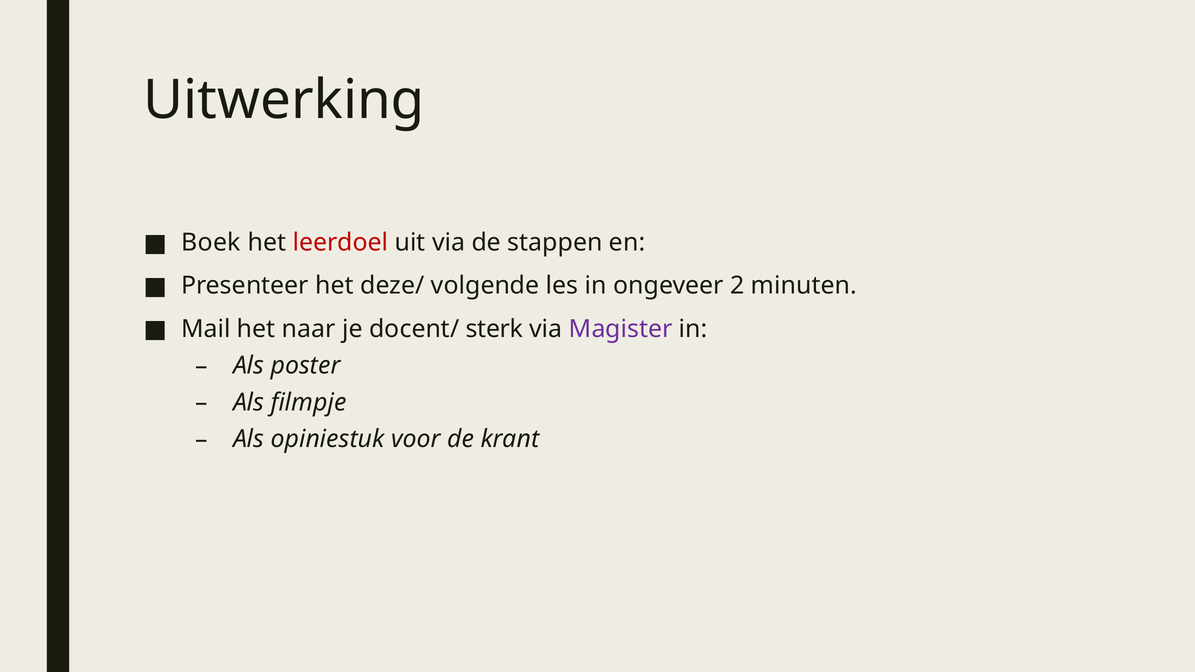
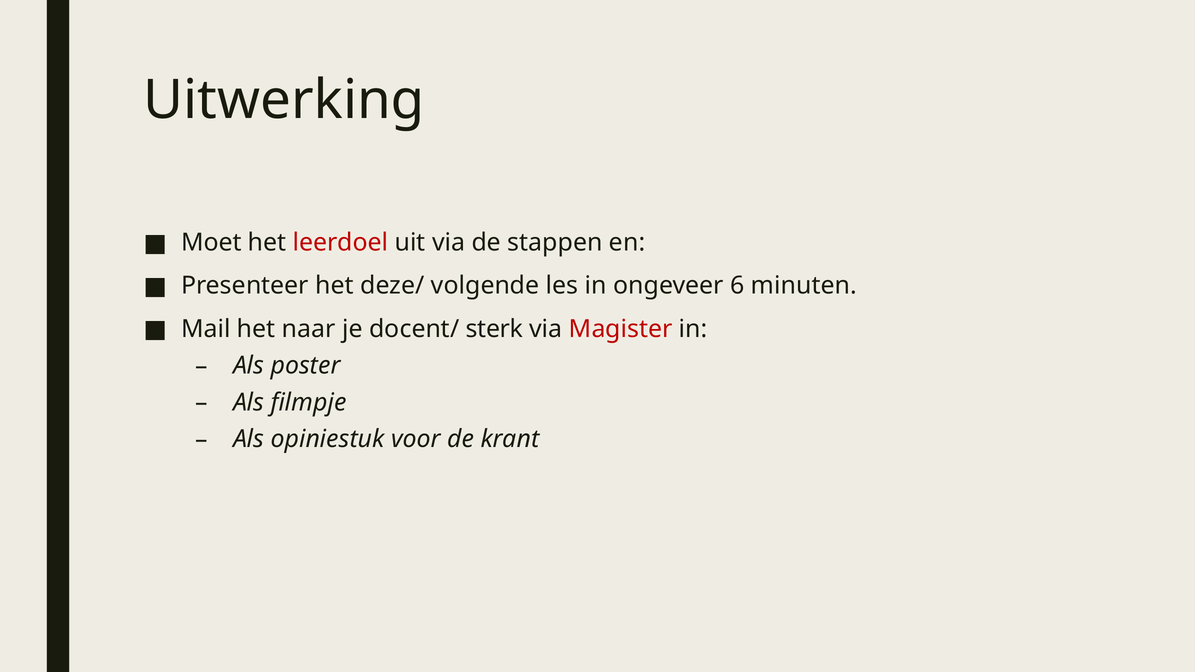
Boek: Boek -> Moet
2: 2 -> 6
Magister colour: purple -> red
